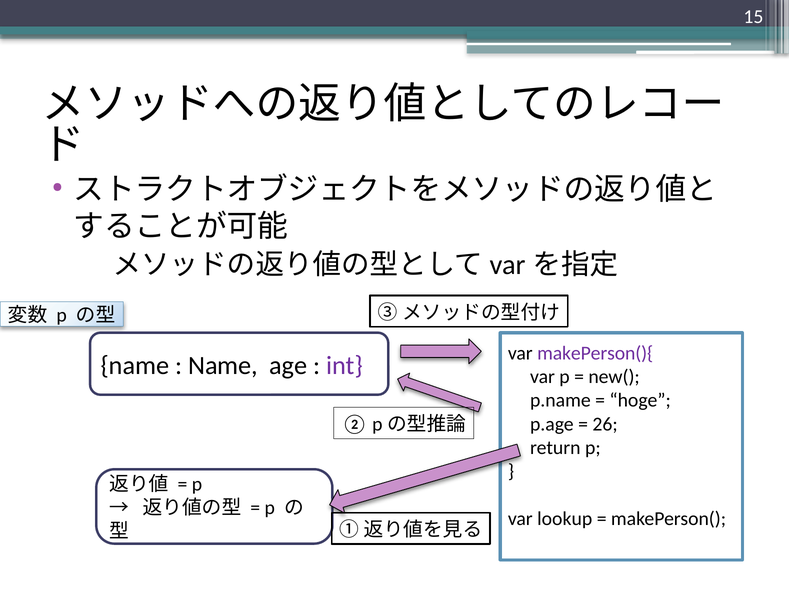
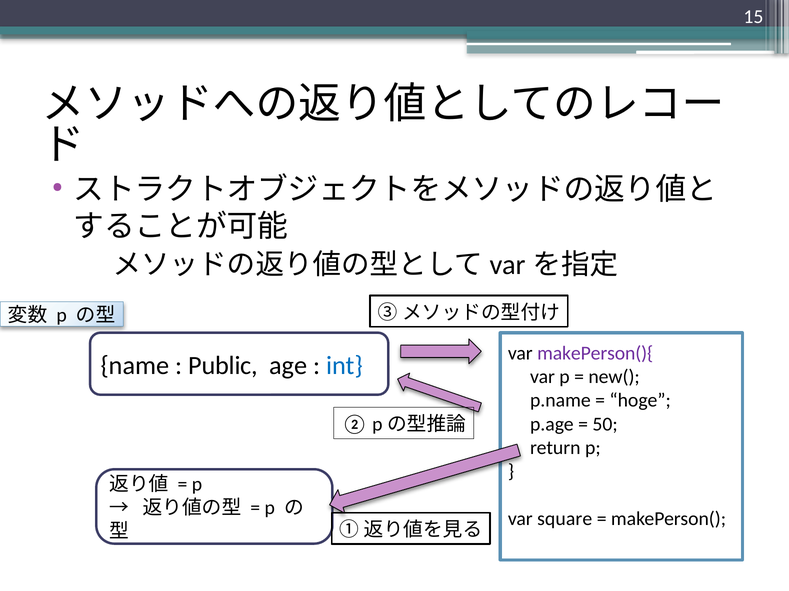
Name at (223, 366): Name -> Public
int colour: purple -> blue
26: 26 -> 50
lookup: lookup -> square
